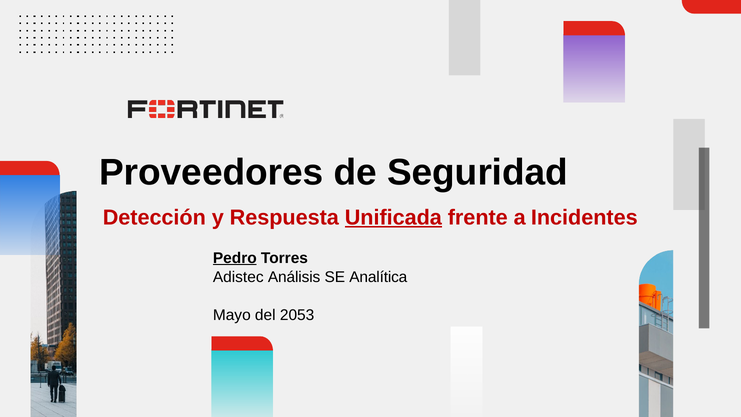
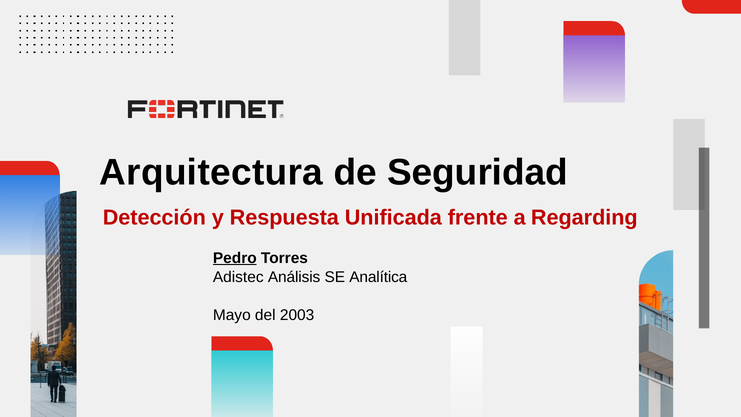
Proveedores: Proveedores -> Arquitectura
Unificada underline: present -> none
Incidentes: Incidentes -> Regarding
2053: 2053 -> 2003
